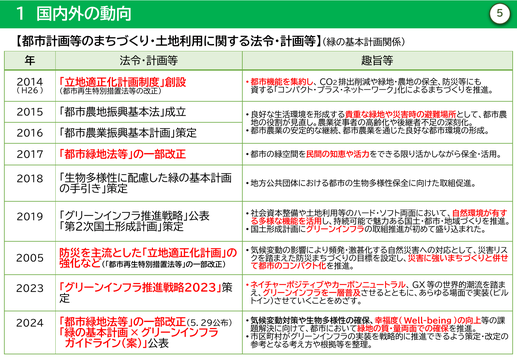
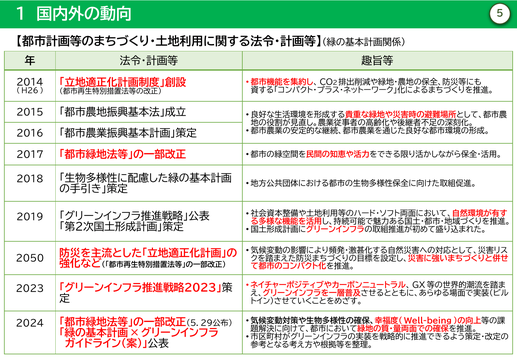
2005: 2005 -> 2050
